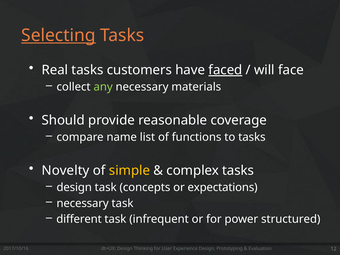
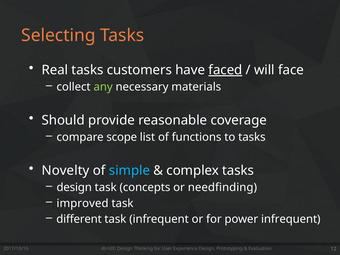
Selecting underline: present -> none
name: name -> scope
simple colour: yellow -> light blue
expectations: expectations -> needfinding
necessary at (83, 203): necessary -> improved
power structured: structured -> infrequent
